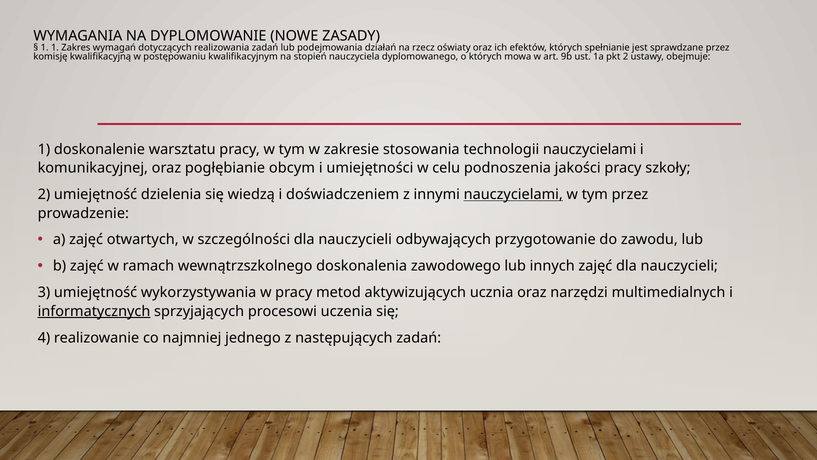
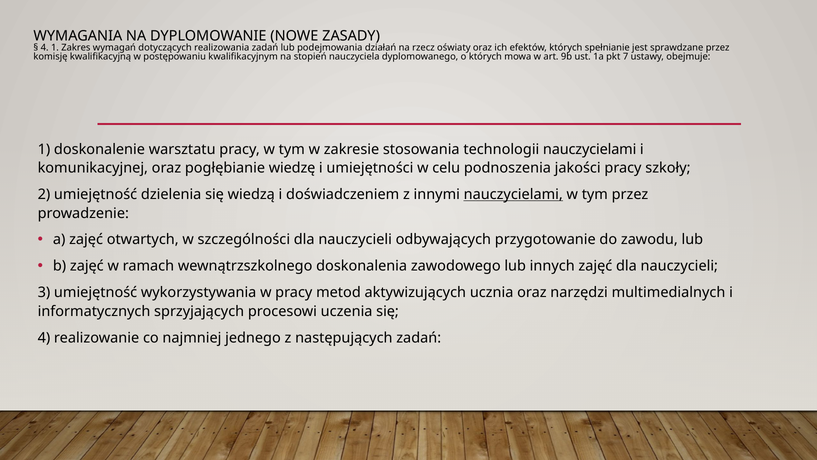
1 at (45, 47): 1 -> 4
pkt 2: 2 -> 7
obcym: obcym -> wiedzę
informatycznych underline: present -> none
